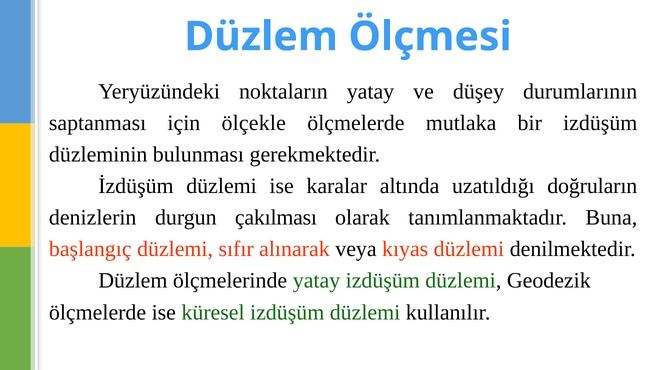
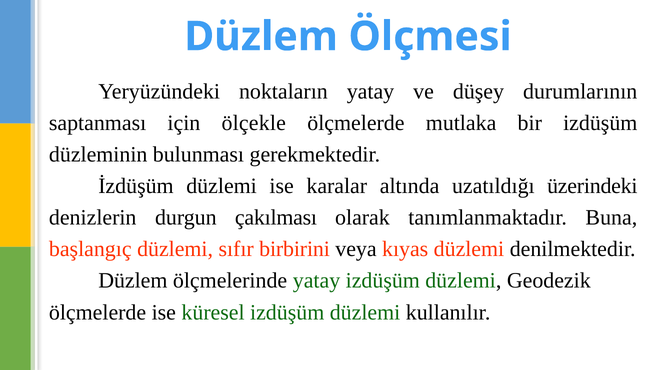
doğruların: doğruların -> üzerindeki
alınarak: alınarak -> birbirini
